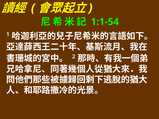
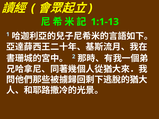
1:1-54: 1:1-54 -> 1:1-13
